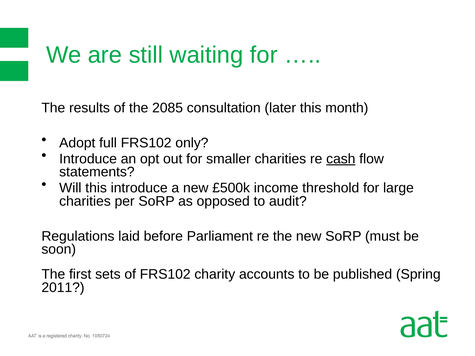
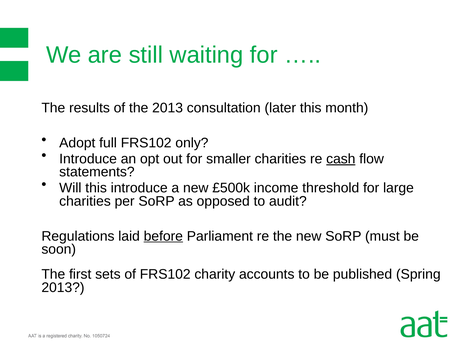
the 2085: 2085 -> 2013
before underline: none -> present
2011 at (63, 288): 2011 -> 2013
